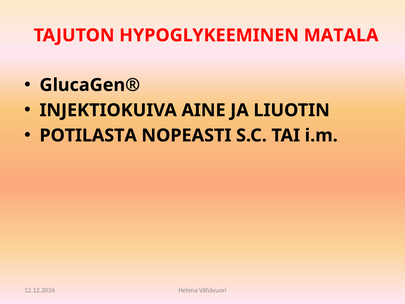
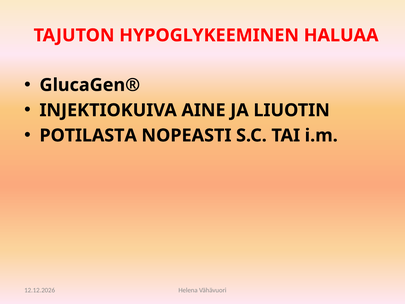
MATALA: MATALA -> HALUAA
